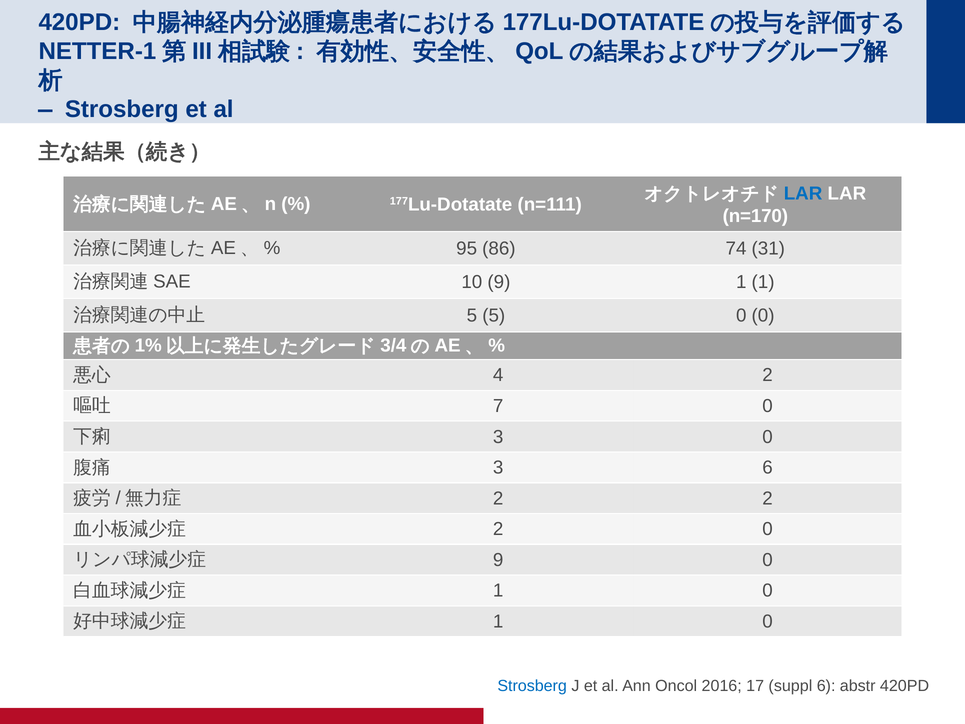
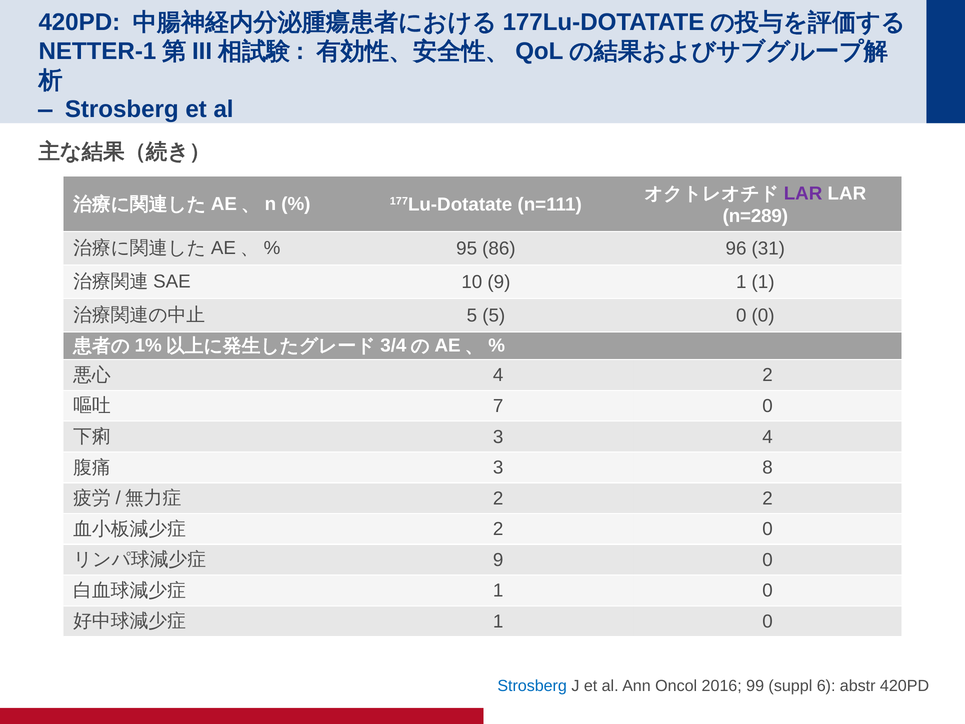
LAR at (803, 193) colour: blue -> purple
n=170: n=170 -> n=289
74: 74 -> 96
3 0: 0 -> 4
3 6: 6 -> 8
17: 17 -> 99
